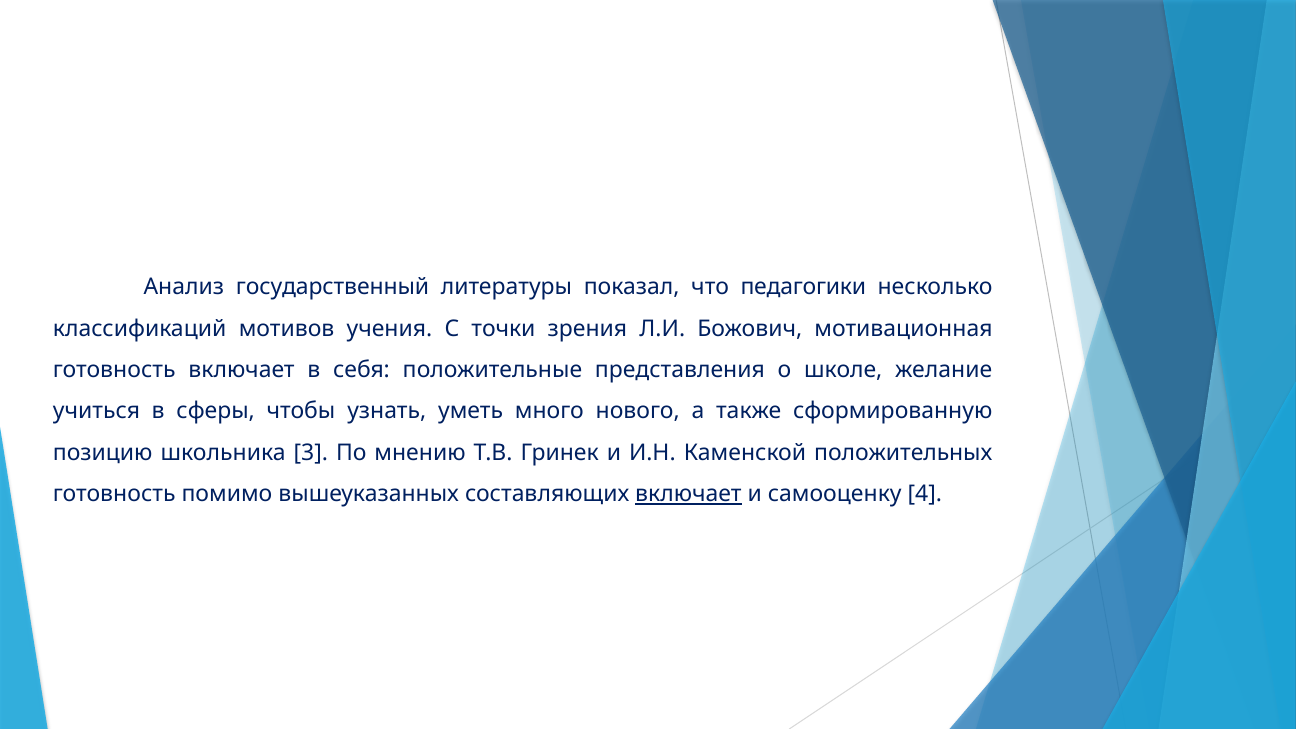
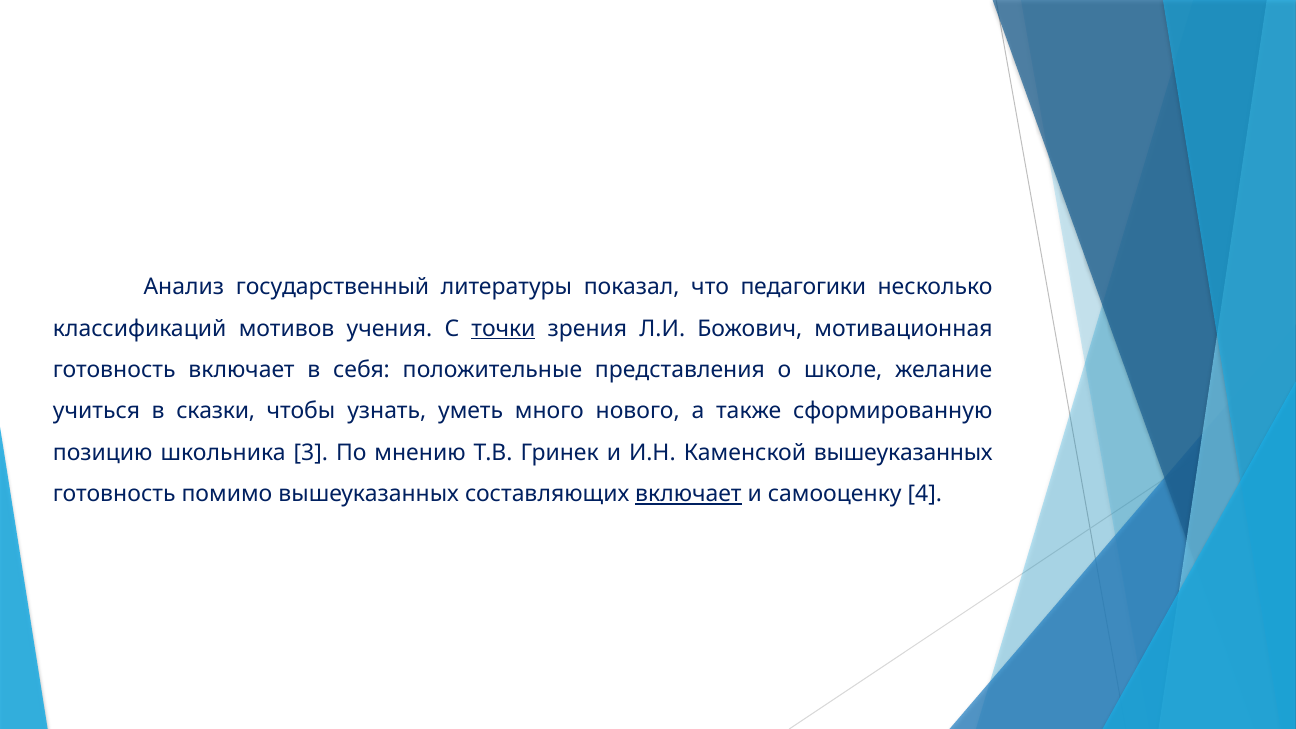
точки underline: none -> present
сферы: сферы -> сказки
Каменской положительных: положительных -> вышеуказанных
